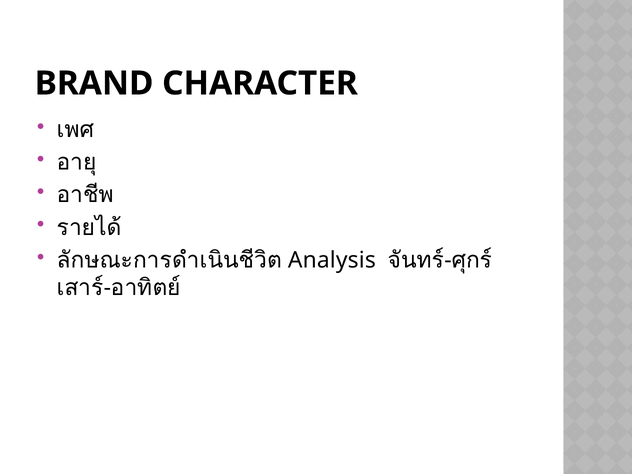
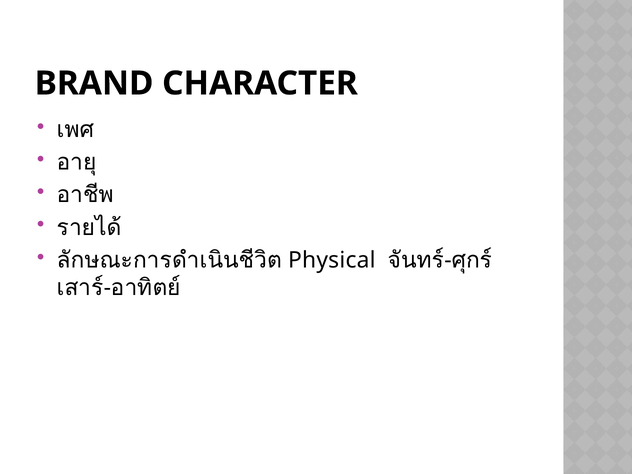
Analysis: Analysis -> Physical
